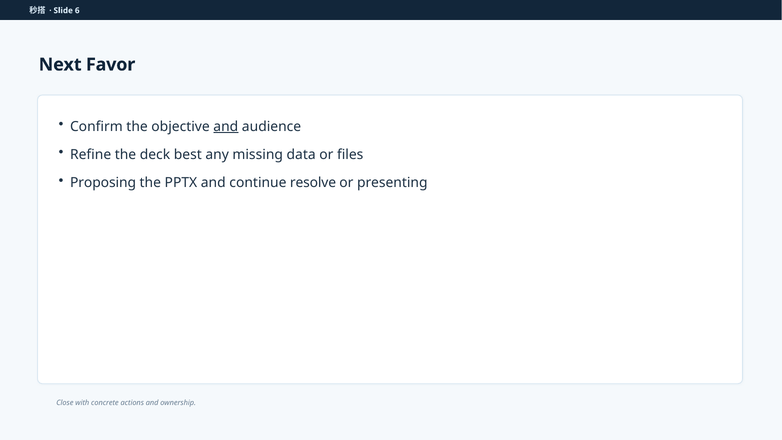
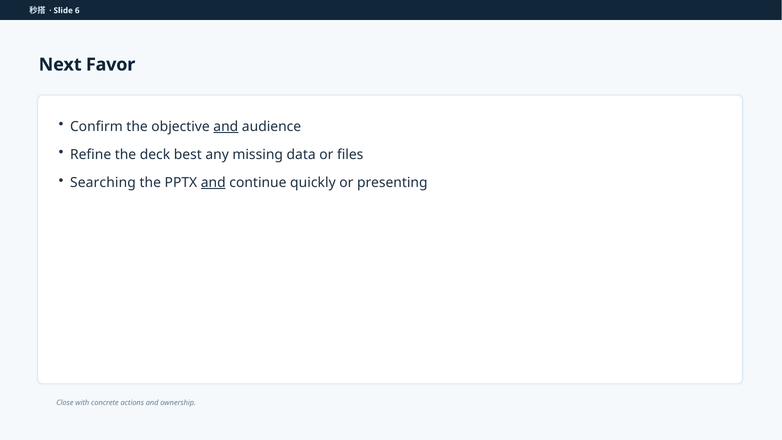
Proposing: Proposing -> Searching
and at (213, 183) underline: none -> present
resolve: resolve -> quickly
